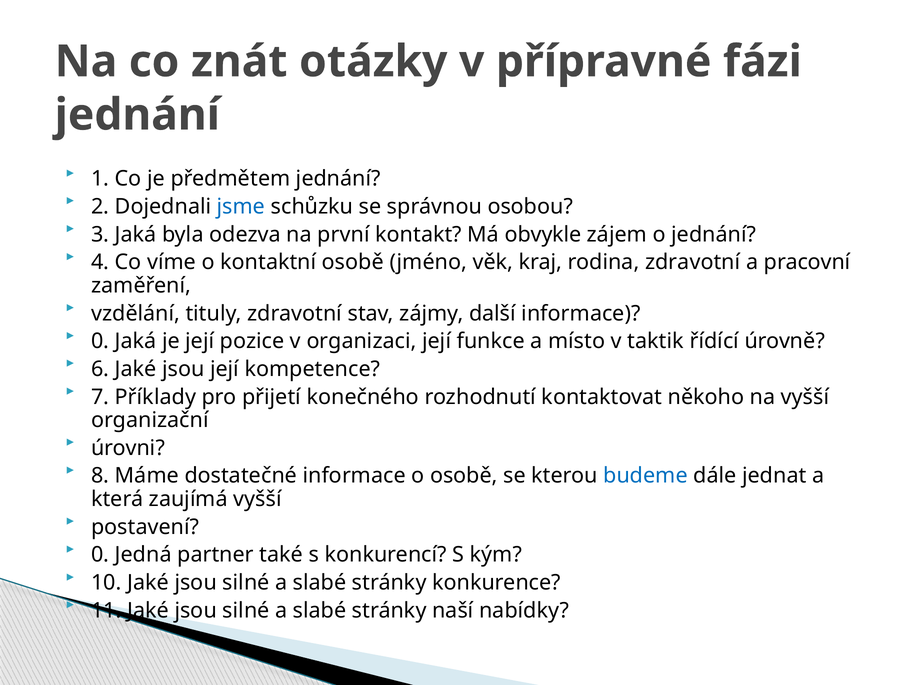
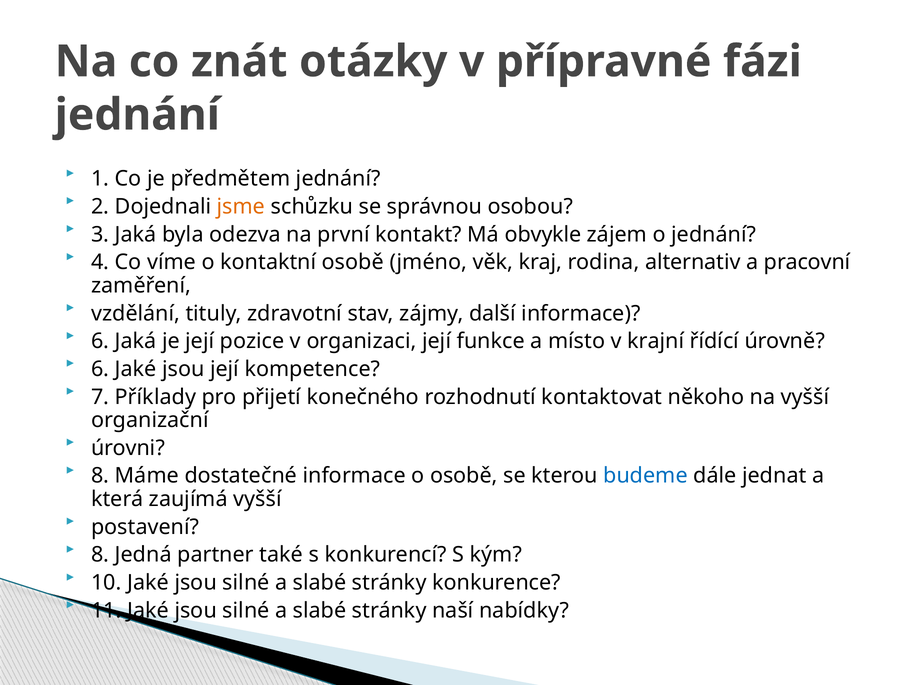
jsme colour: blue -> orange
rodina zdravotní: zdravotní -> alternativ
0 at (100, 341): 0 -> 6
taktik: taktik -> krajní
0 at (100, 555): 0 -> 8
